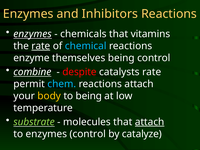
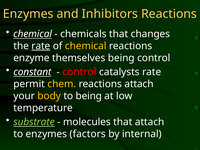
enzymes at (33, 34): enzymes -> chemical
vitamins: vitamins -> changes
chemical at (86, 46) colour: light blue -> yellow
combine: combine -> constant
despite at (79, 72): despite -> control
chem colour: light blue -> yellow
attach at (150, 122) underline: present -> none
enzymes control: control -> factors
catalyze: catalyze -> internal
